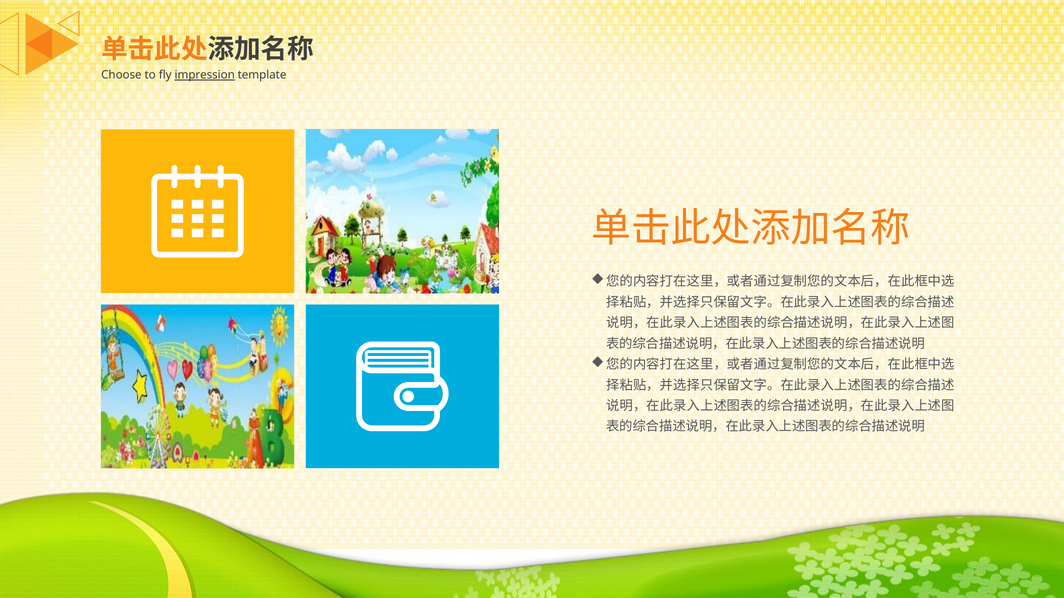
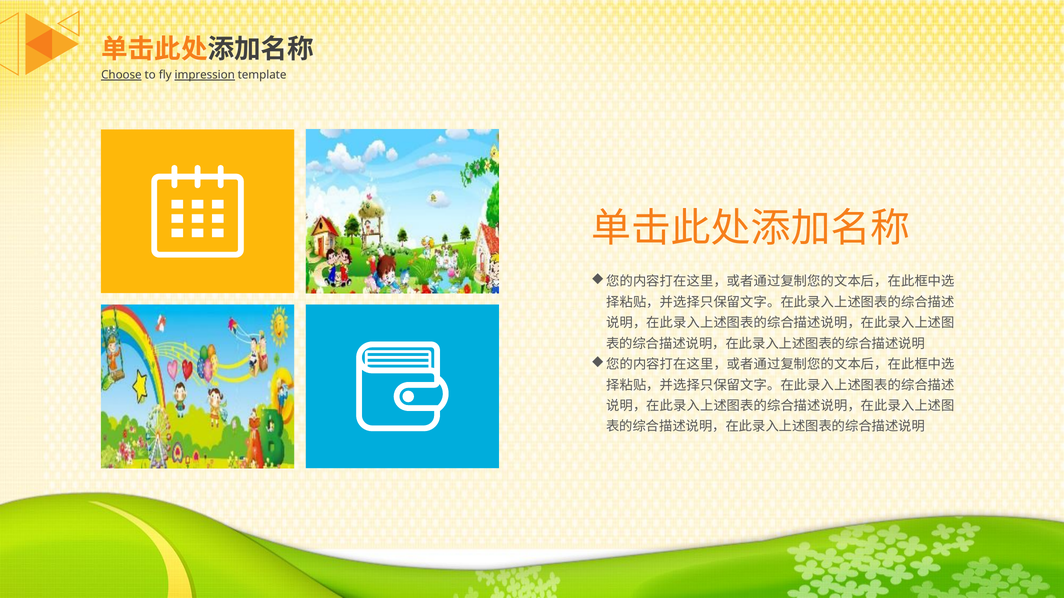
Choose underline: none -> present
